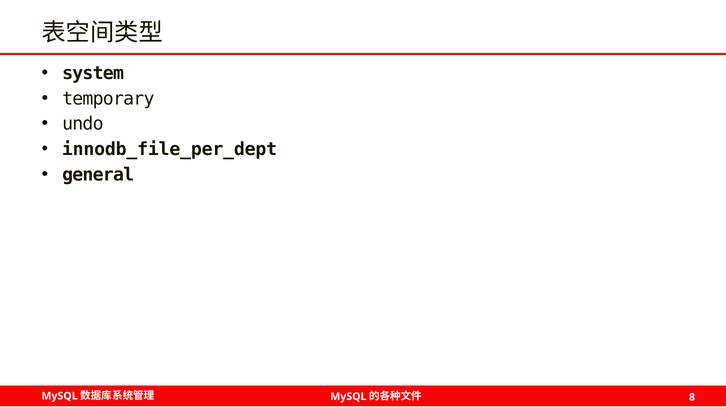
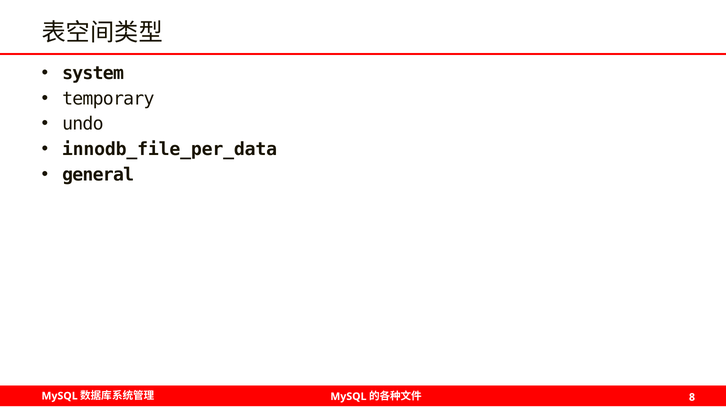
innodb_file_per_dept: innodb_file_per_dept -> innodb_file_per_data
